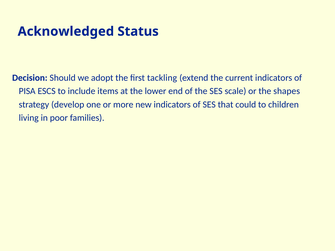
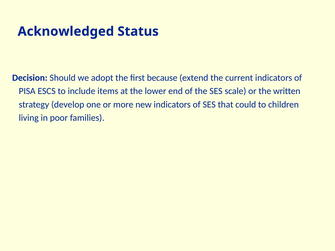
tackling: tackling -> because
shapes: shapes -> written
